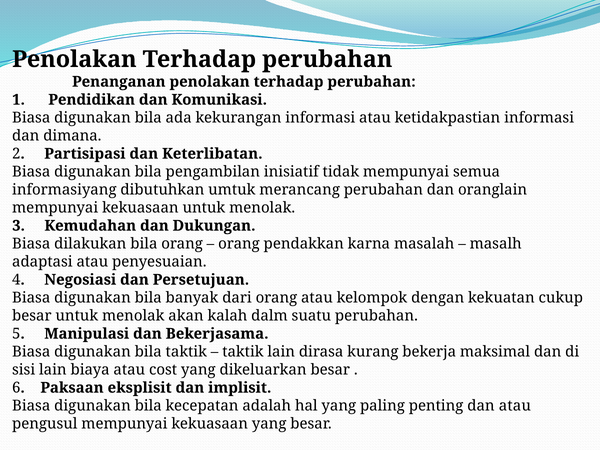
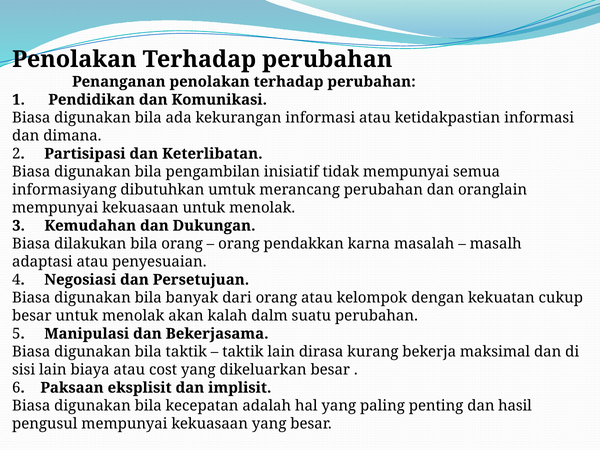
dan atau: atau -> hasil
